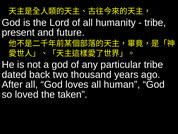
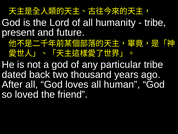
taken: taken -> friend
